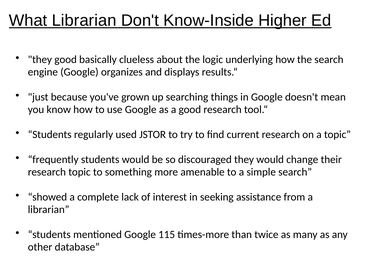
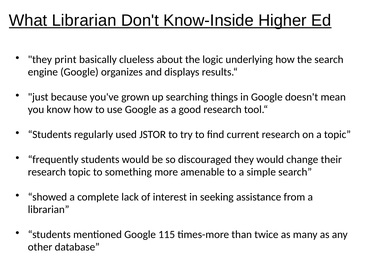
they good: good -> print
